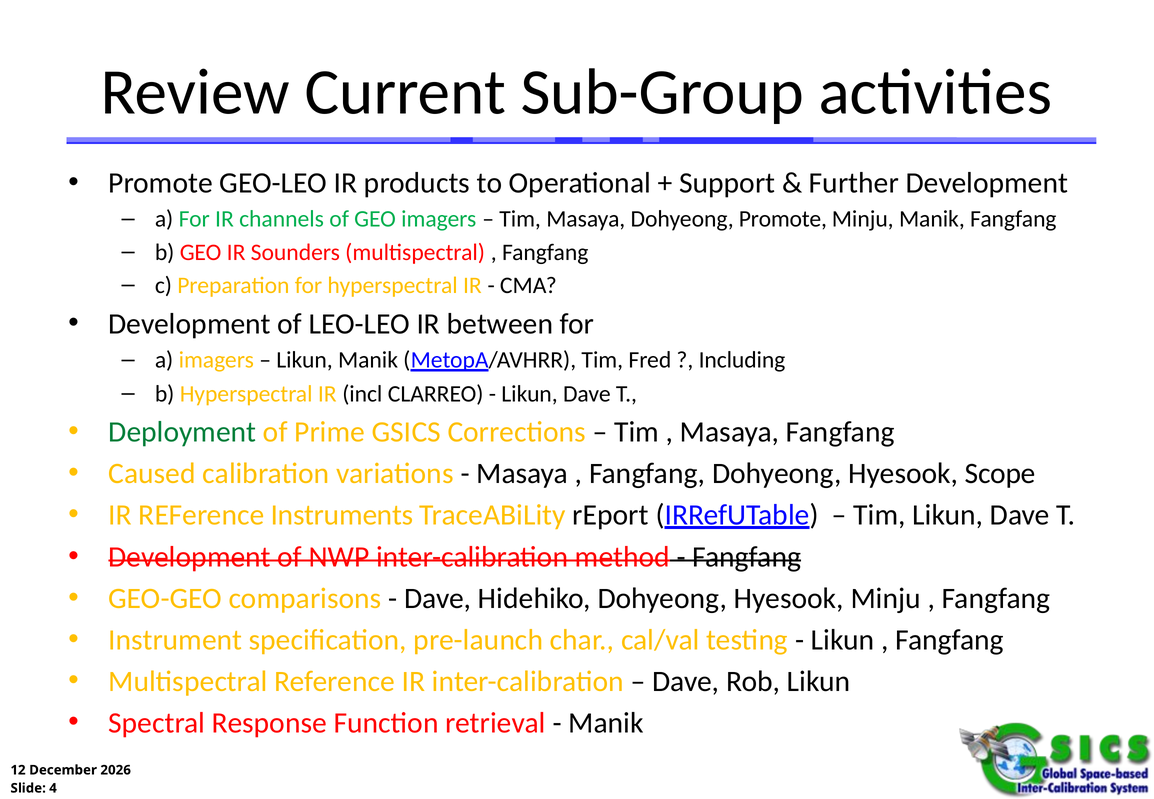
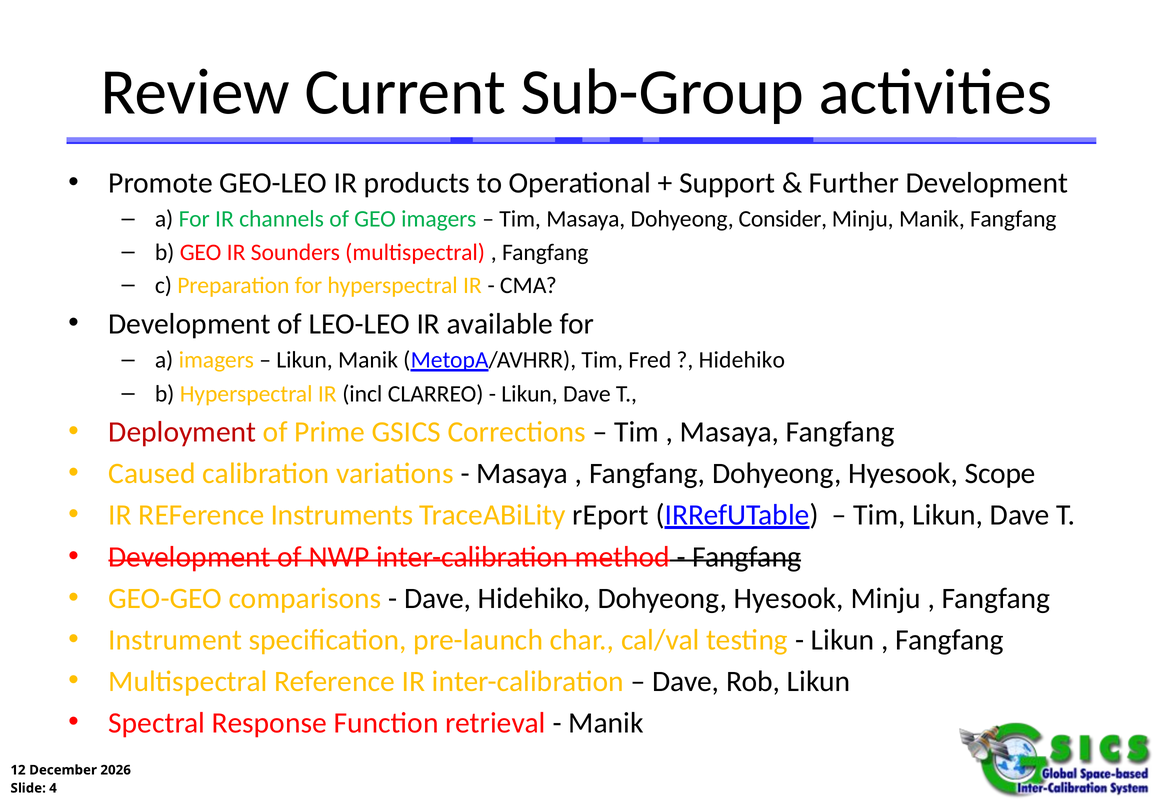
Dohyeong Promote: Promote -> Consider
between: between -> available
Including at (742, 360): Including -> Hidehiko
Deployment colour: green -> red
